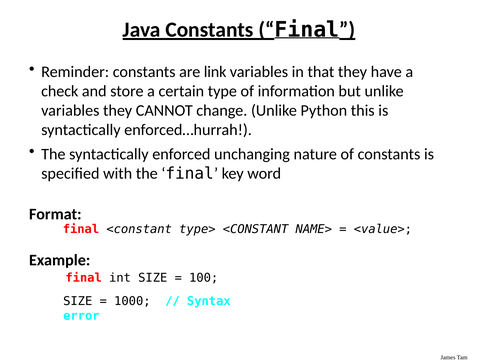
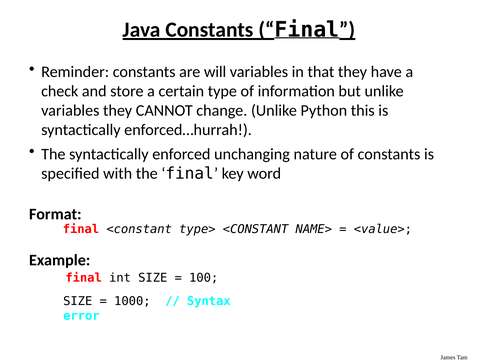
link: link -> will
